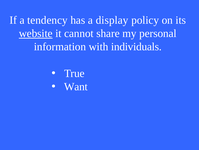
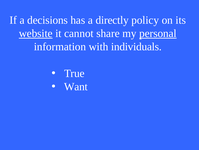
tendency: tendency -> decisions
display: display -> directly
personal underline: none -> present
